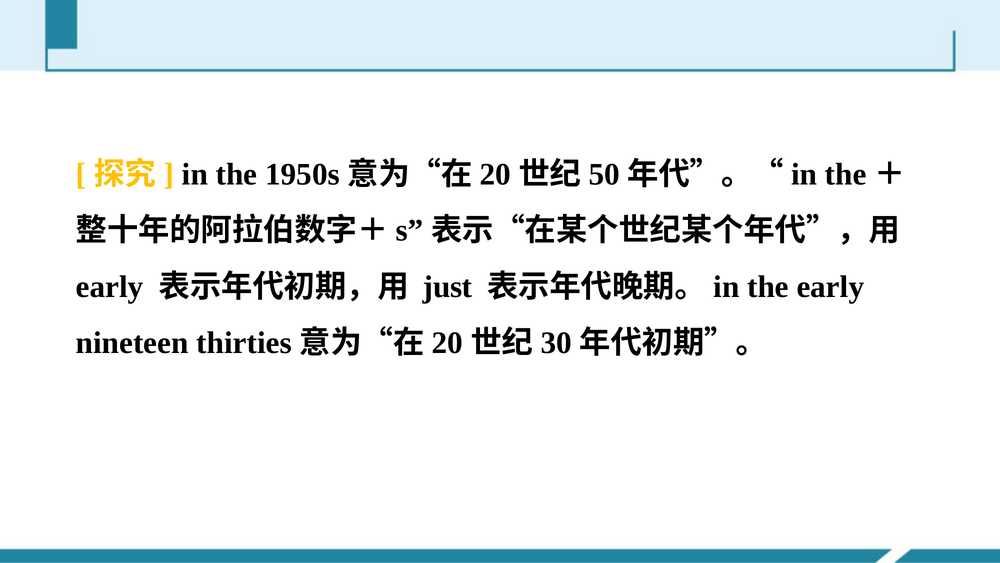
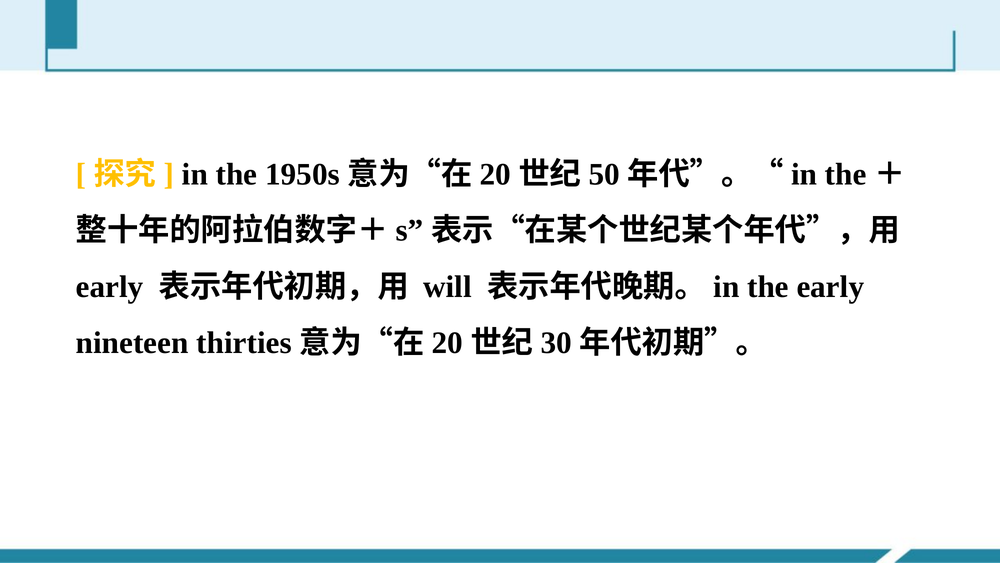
just: just -> will
